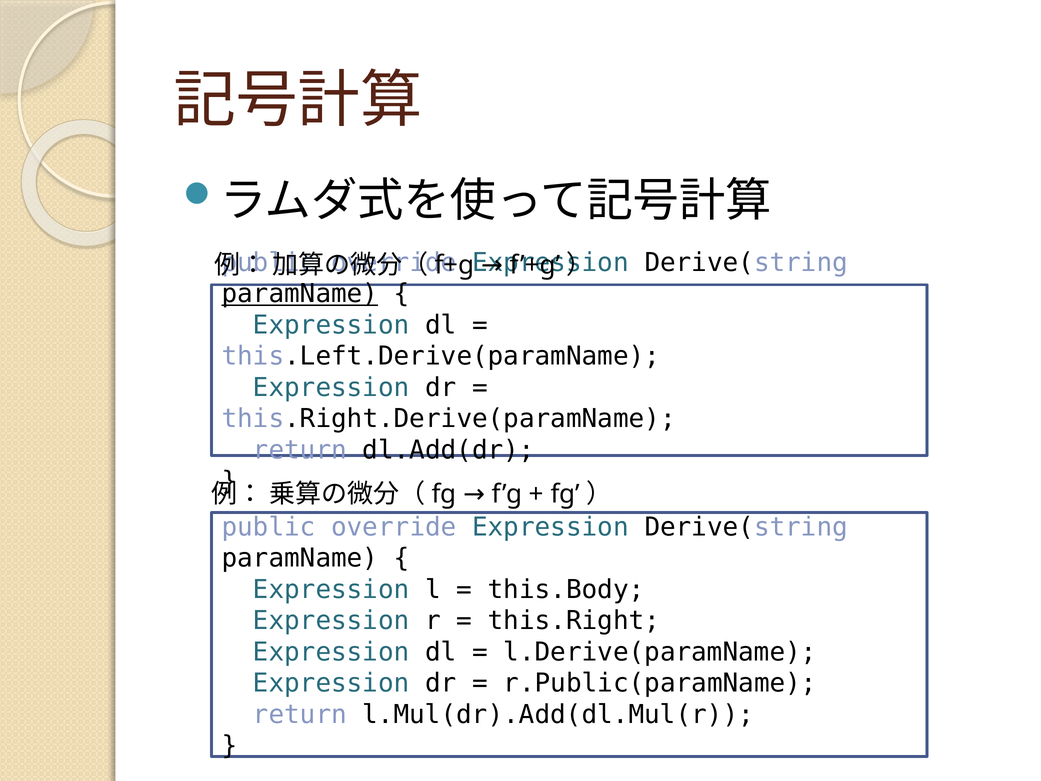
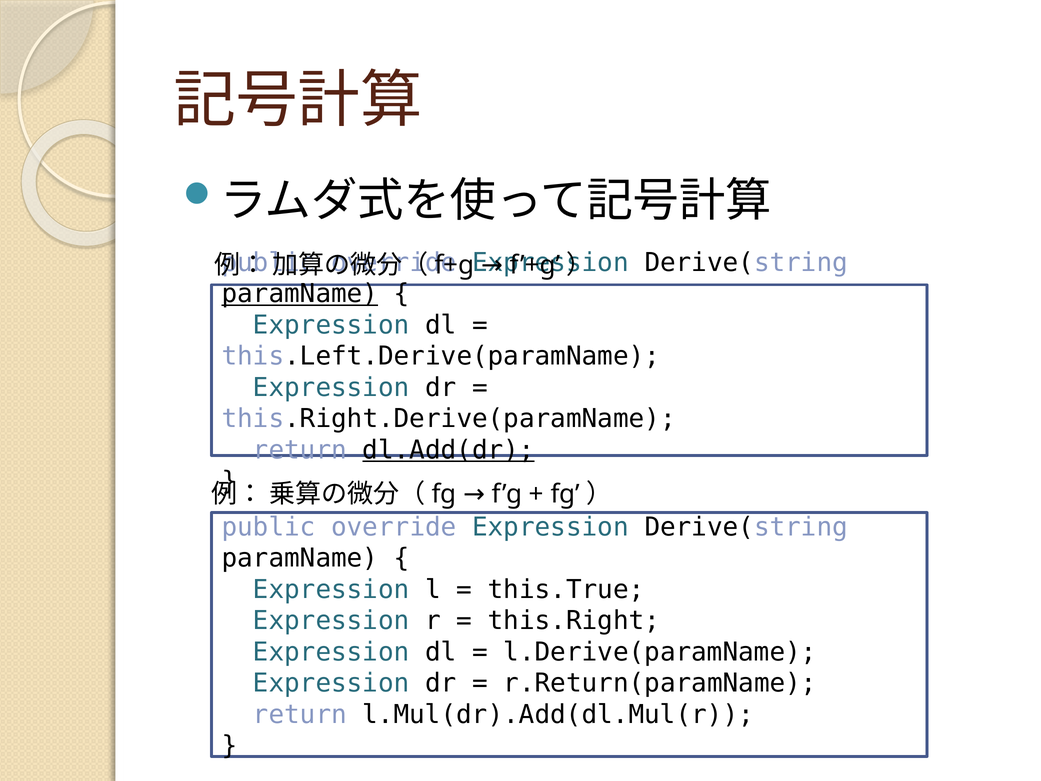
dl.Add(dr underline: none -> present
this.Body: this.Body -> this.True
r.Public(paramName: r.Public(paramName -> r.Return(paramName
